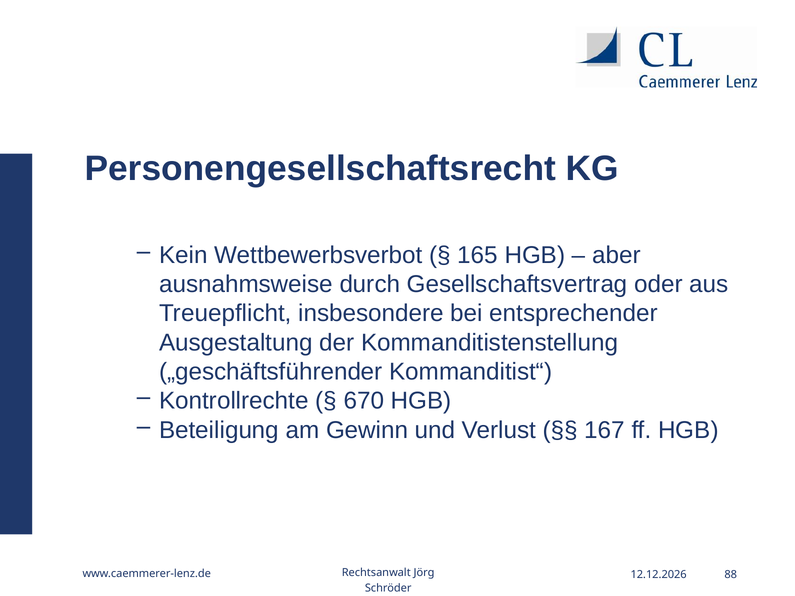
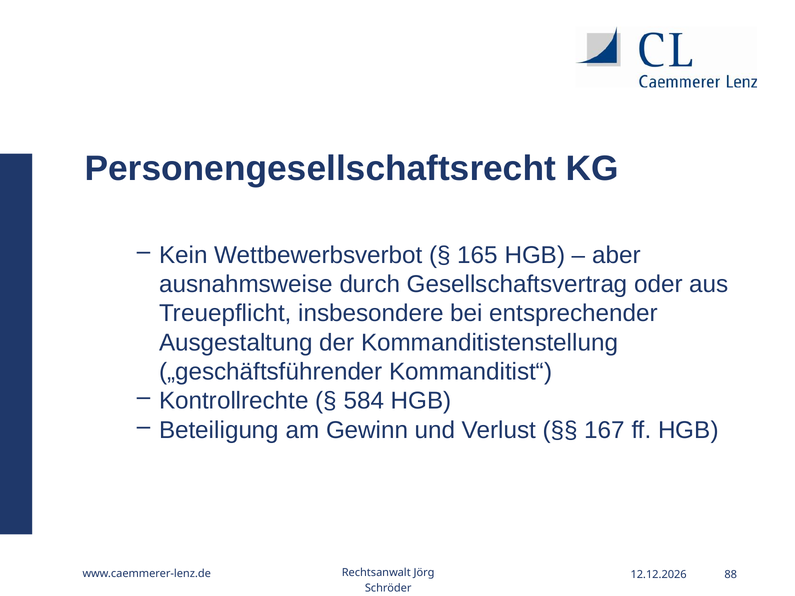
670: 670 -> 584
